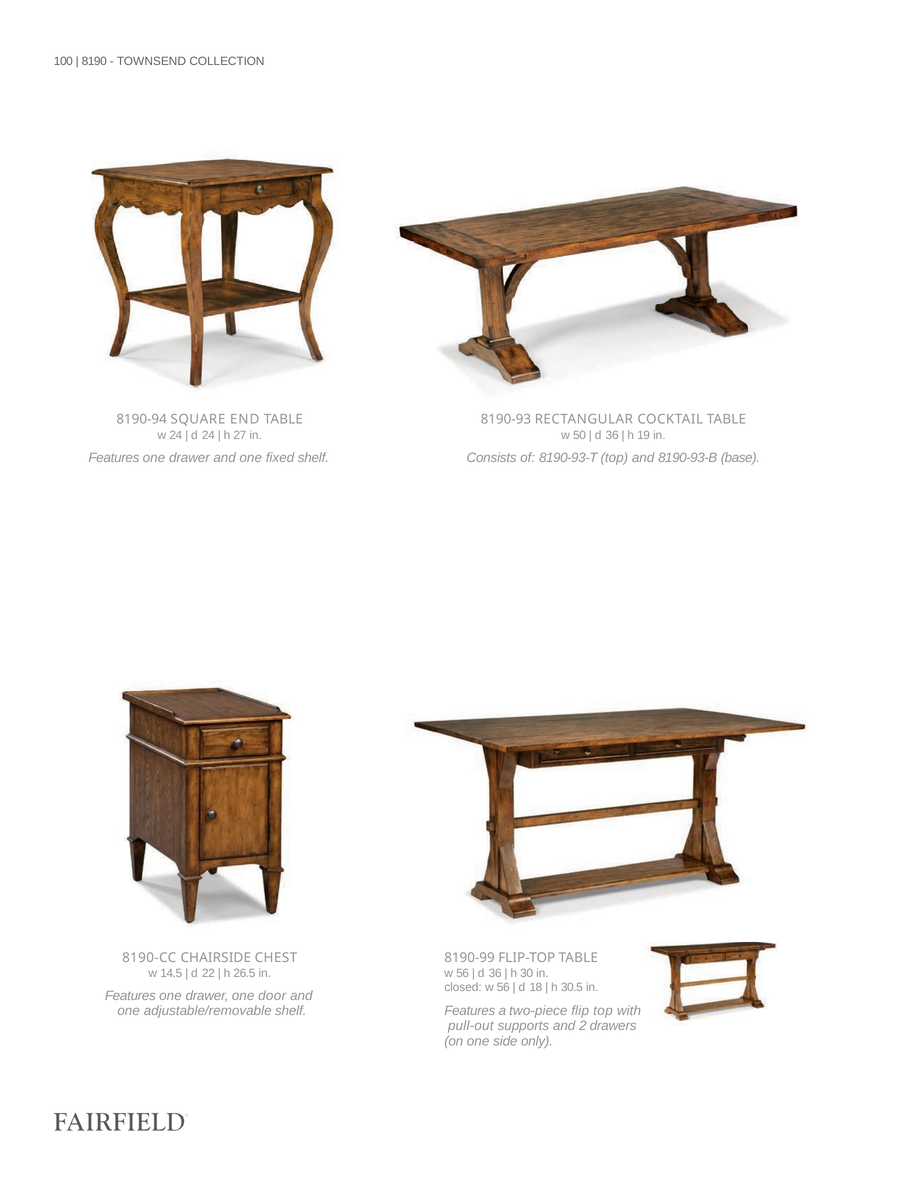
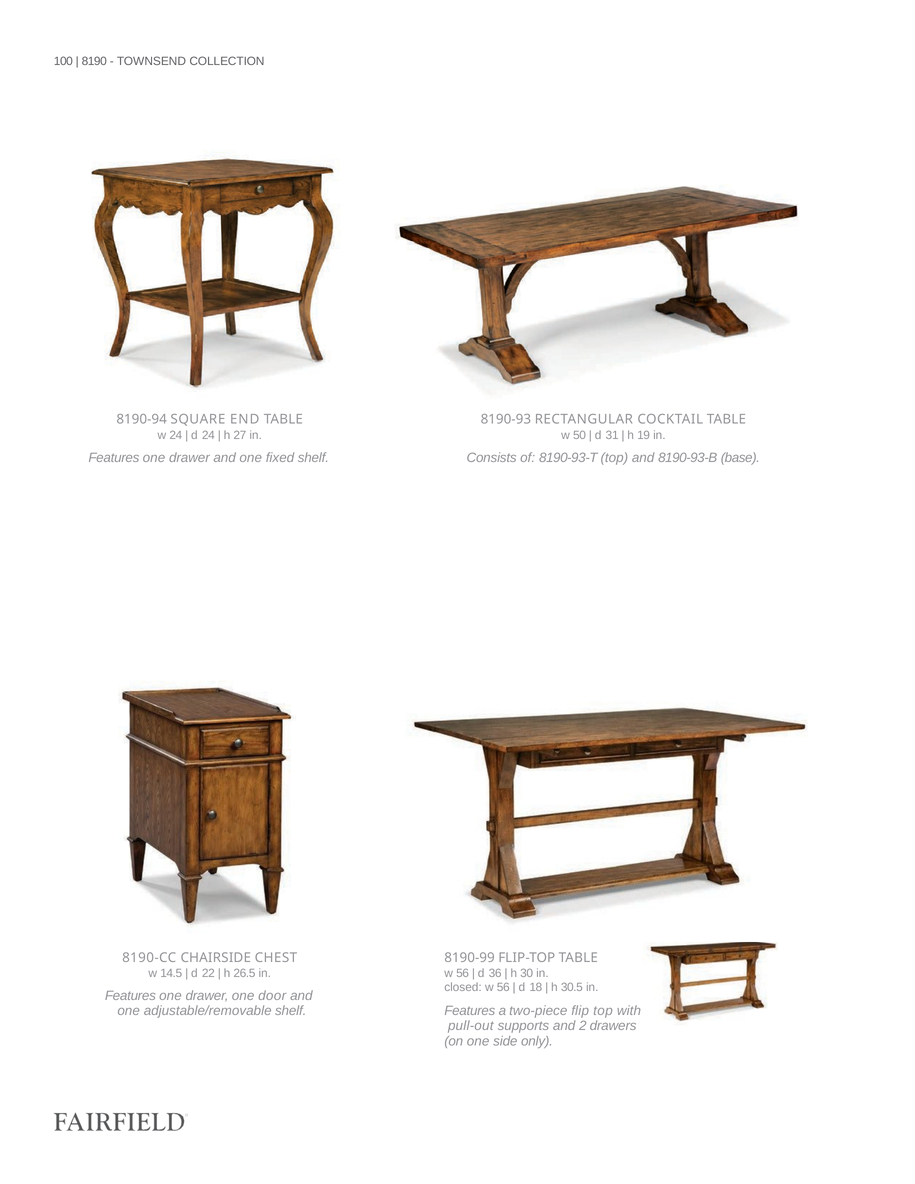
36 at (612, 435): 36 -> 31
